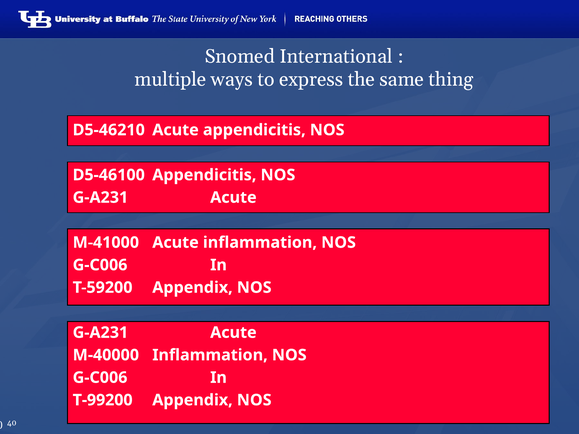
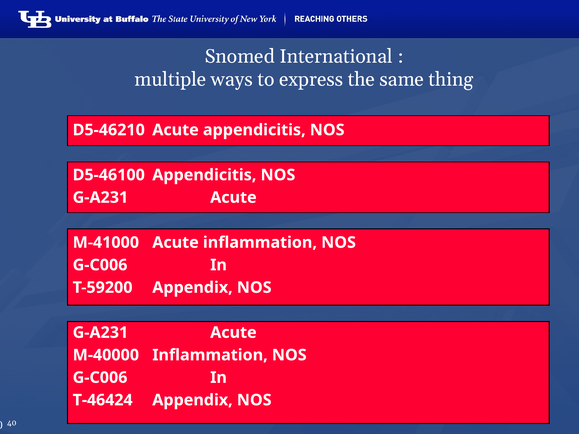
T-99200: T-99200 -> T-46424
